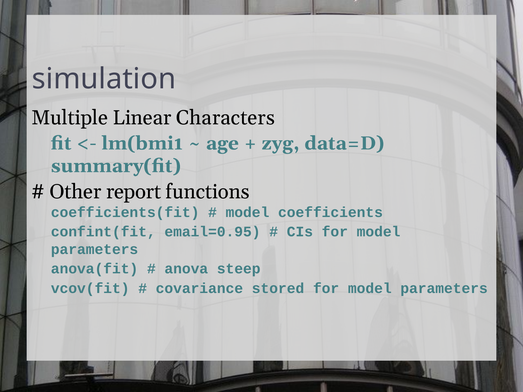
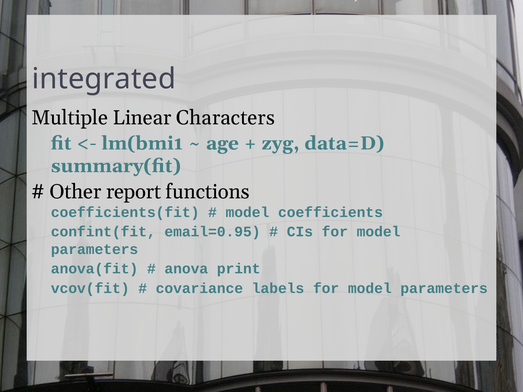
simulation: simulation -> integrated
steep: steep -> print
stored: stored -> labels
